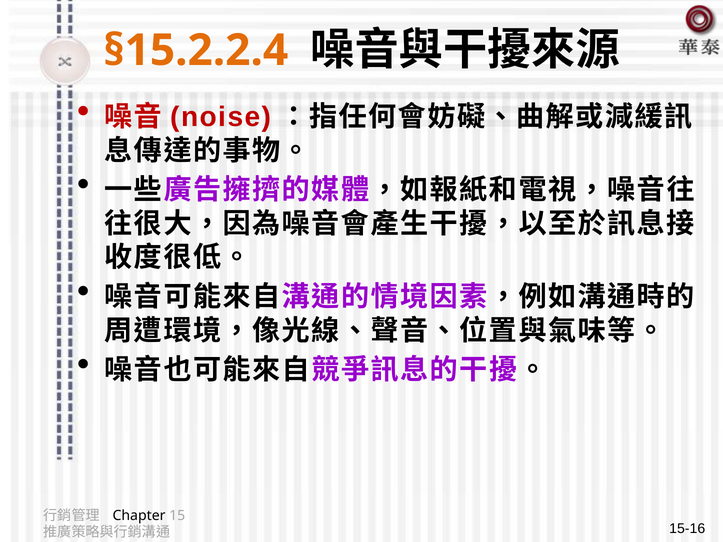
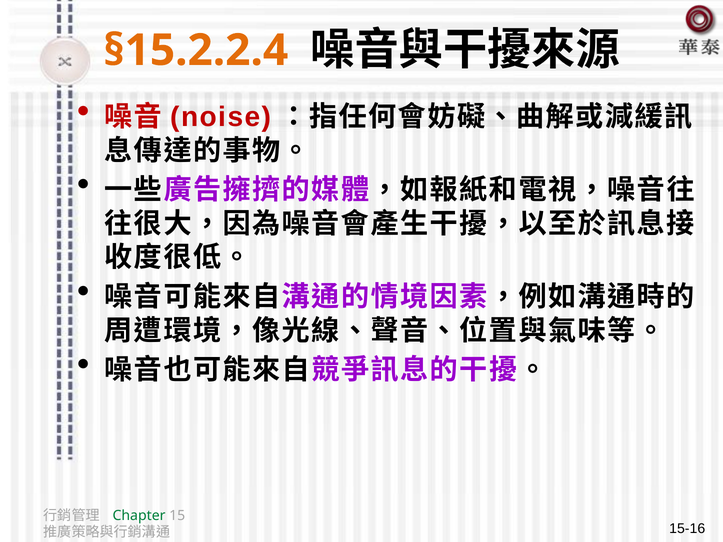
Chapter colour: black -> green
